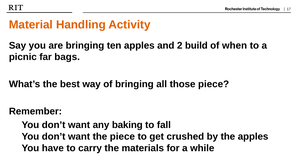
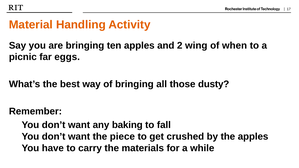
build: build -> wing
bags: bags -> eggs
those piece: piece -> dusty
